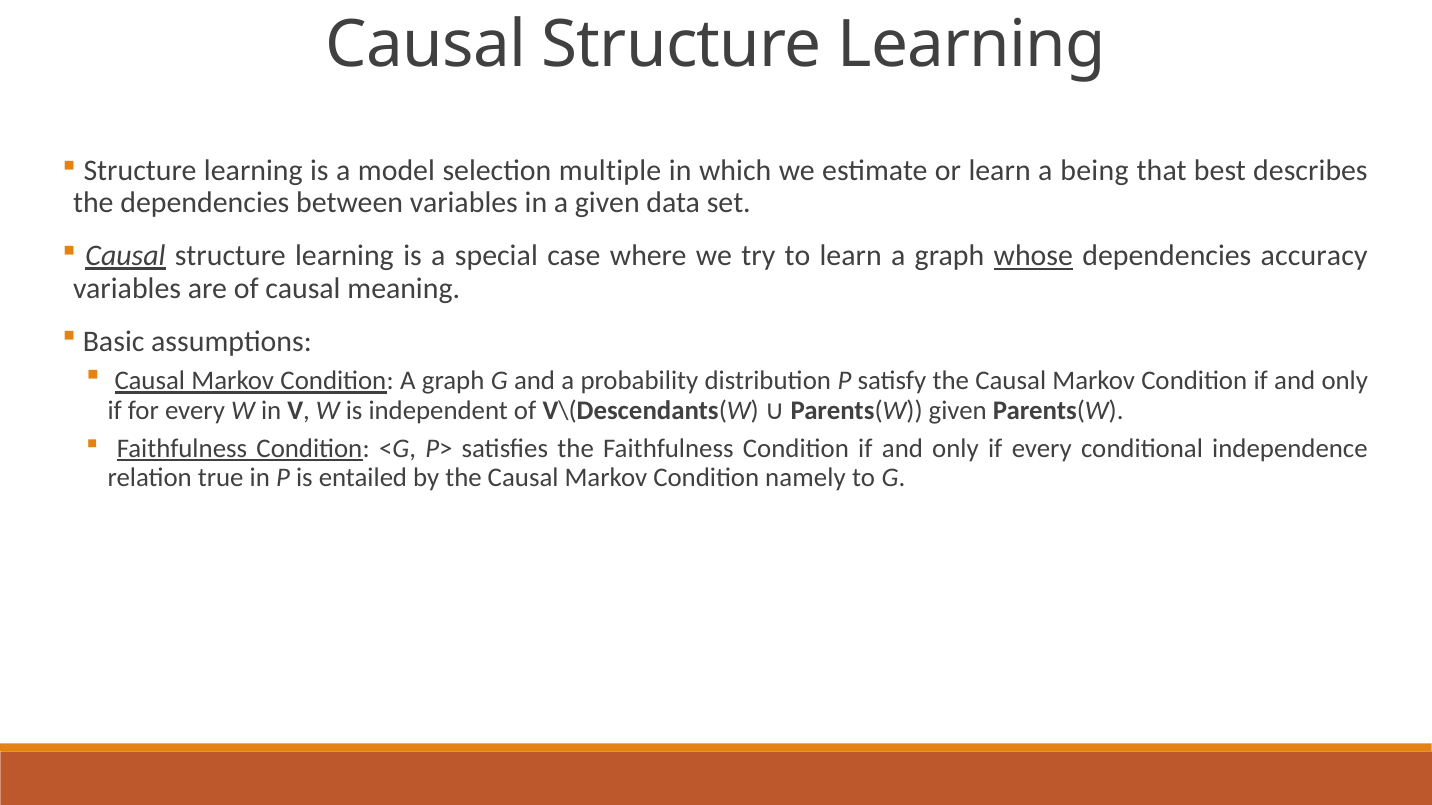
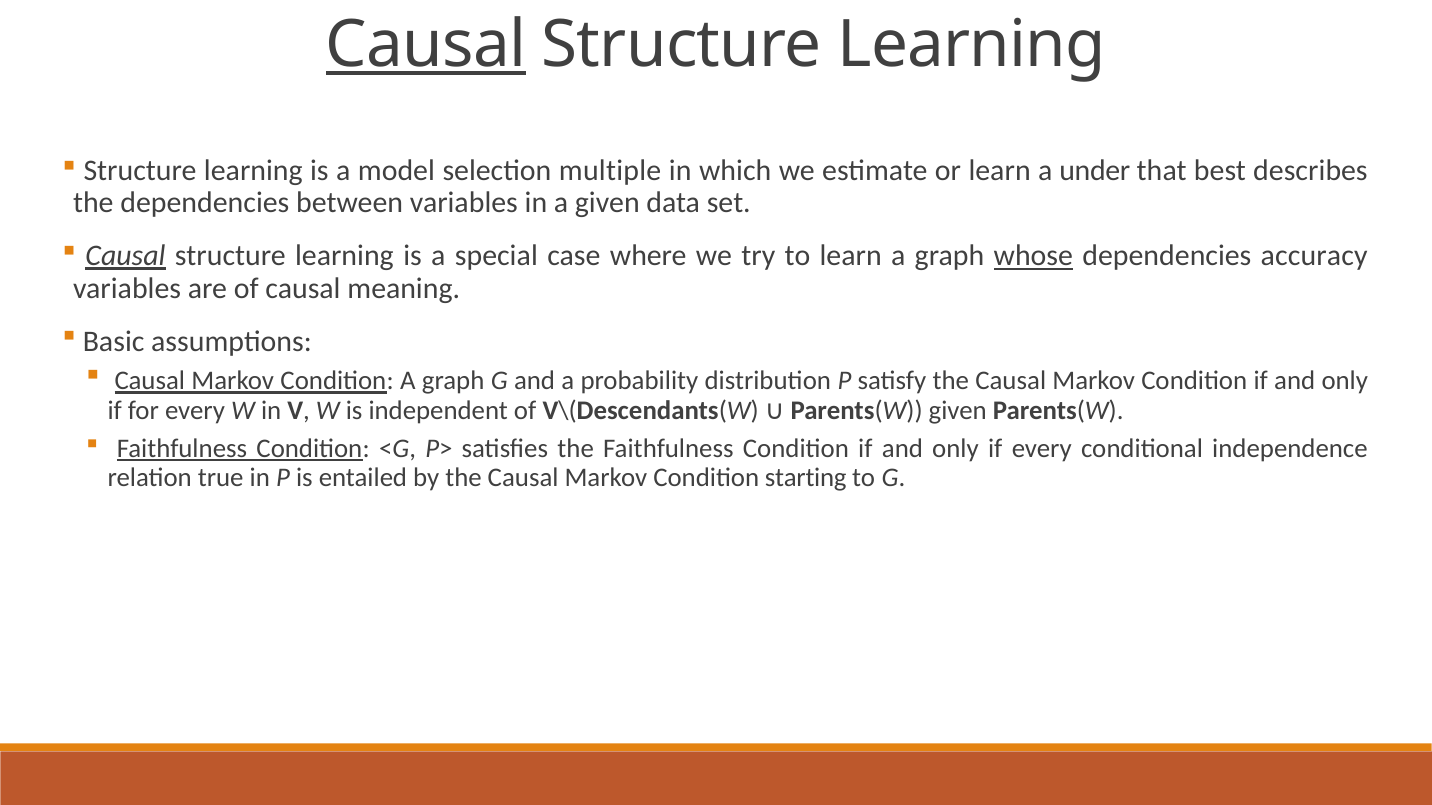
Causal at (426, 44) underline: none -> present
being: being -> under
namely: namely -> starting
